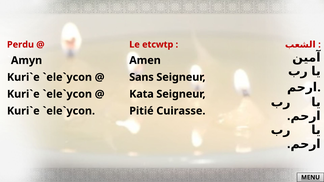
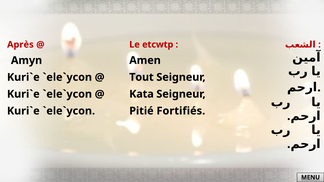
Perdu: Perdu -> Après
Sans: Sans -> Tout
Cuirasse: Cuirasse -> Fortifiés
